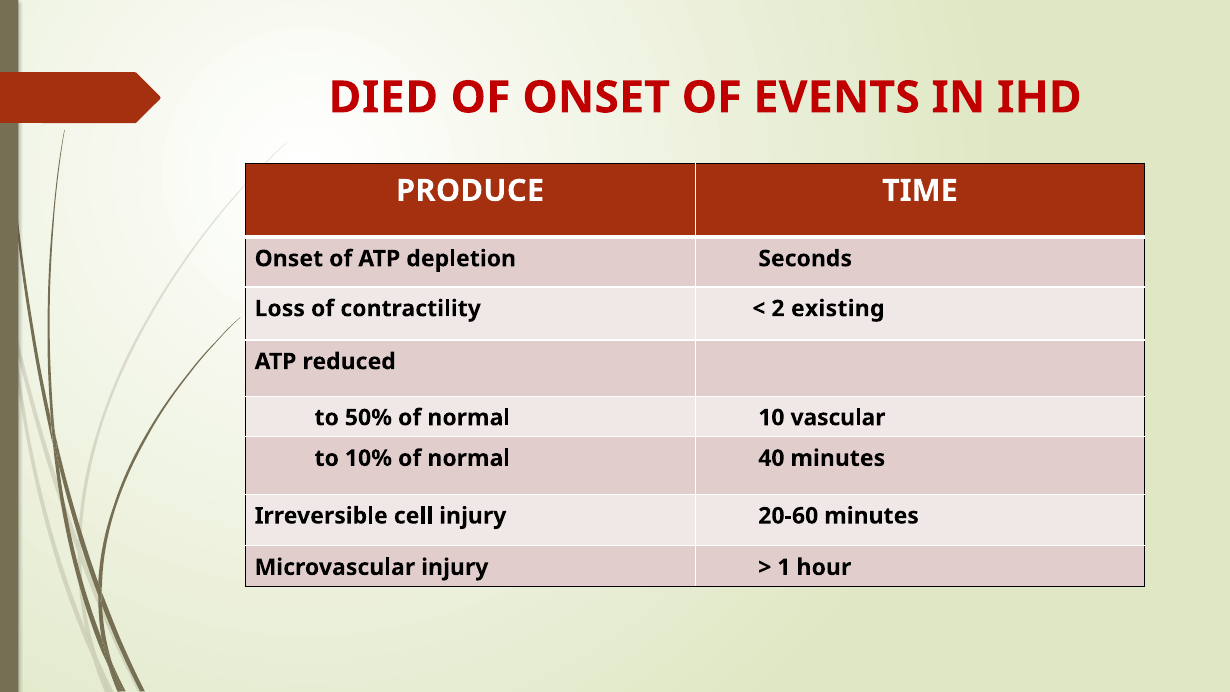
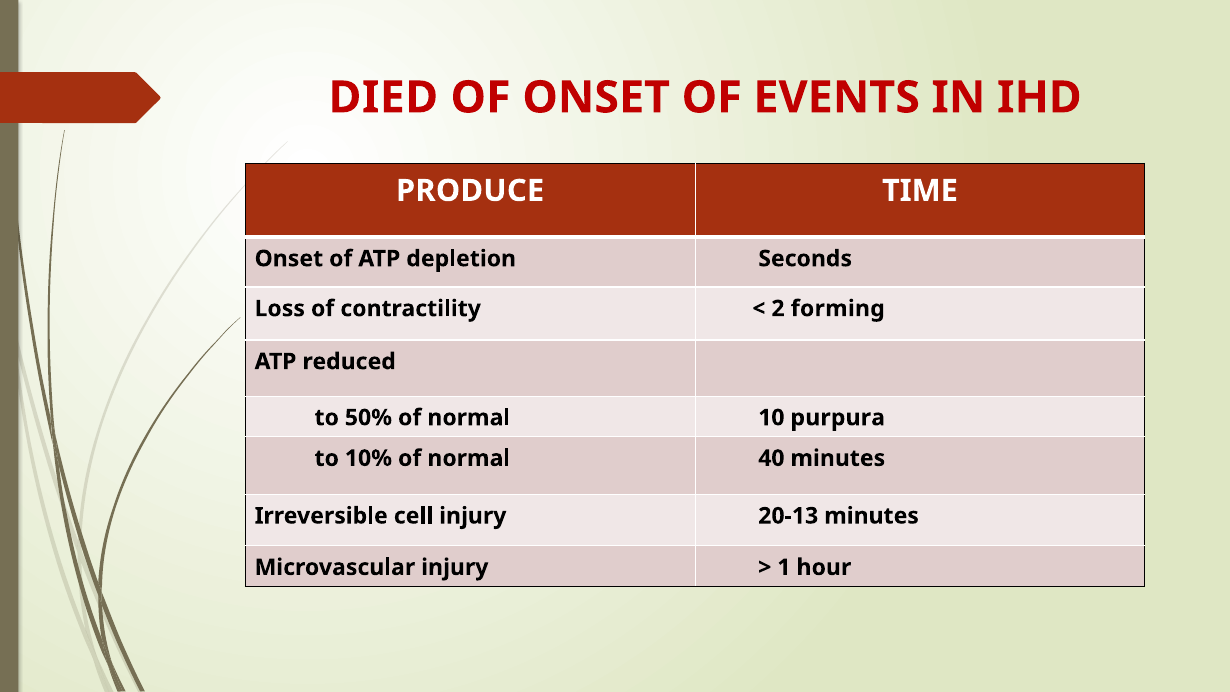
existing: existing -> forming
vascular: vascular -> purpura
20-60: 20-60 -> 20-13
